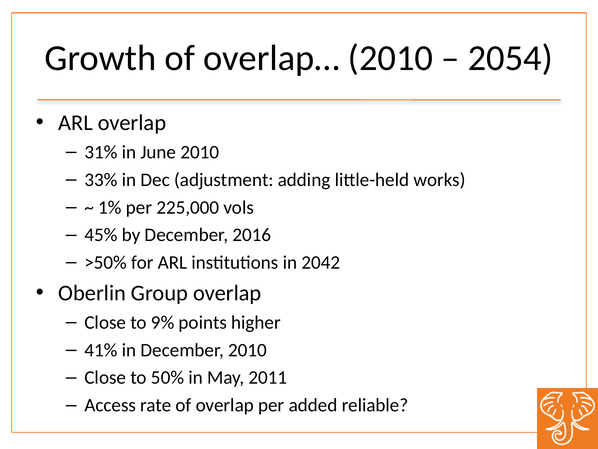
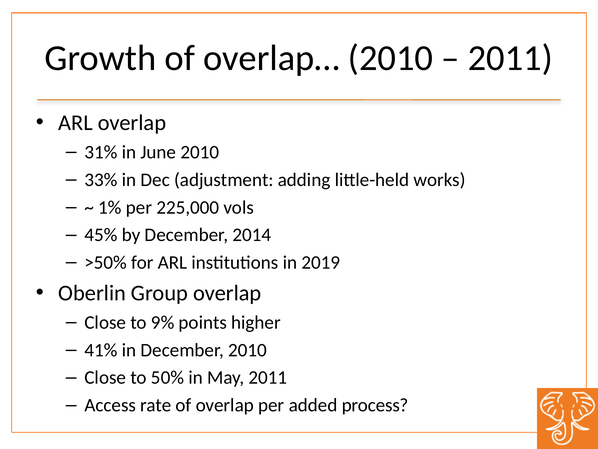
2054 at (510, 58): 2054 -> 2011
2016: 2016 -> 2014
2042: 2042 -> 2019
reliable: reliable -> process
